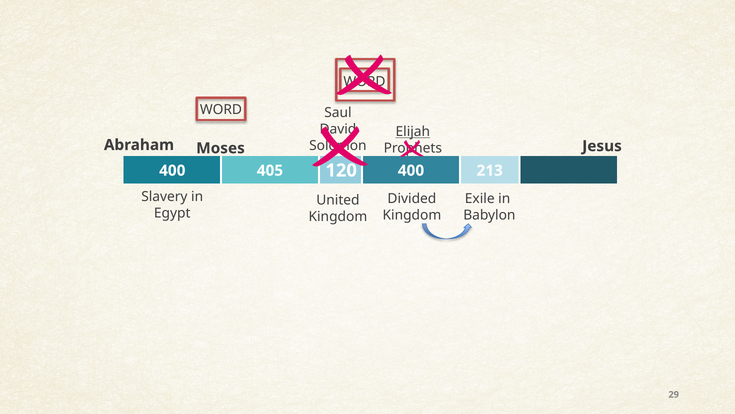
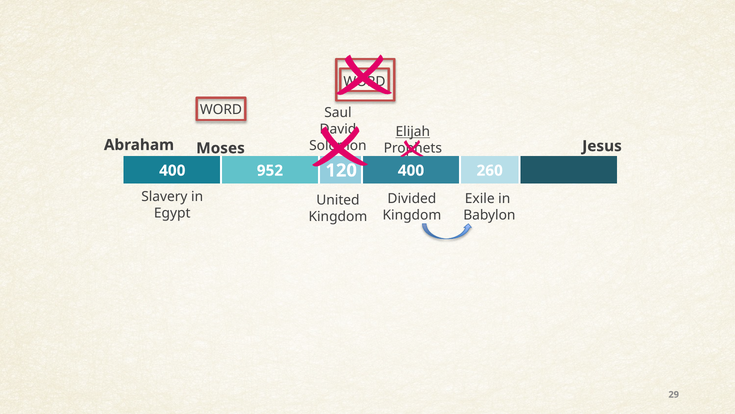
405: 405 -> 952
213: 213 -> 260
